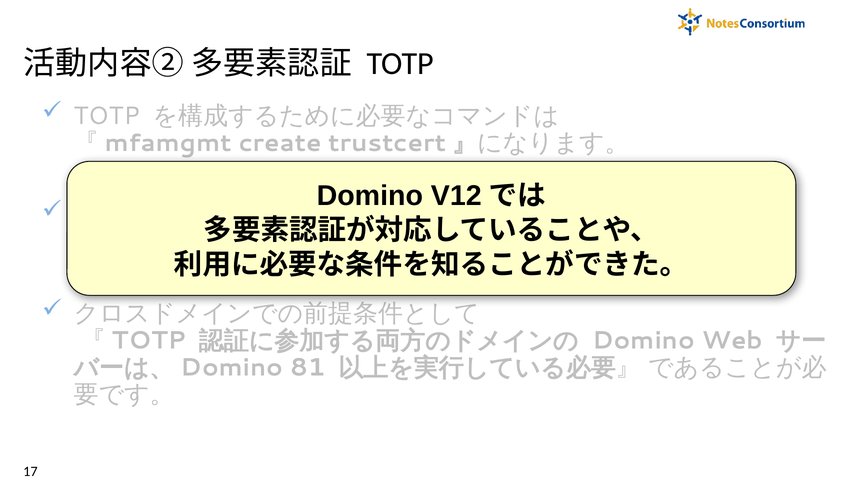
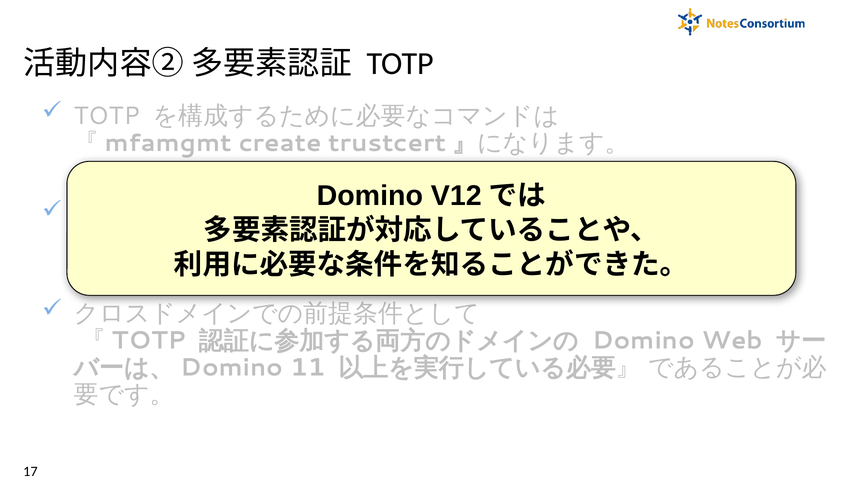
81: 81 -> 11
